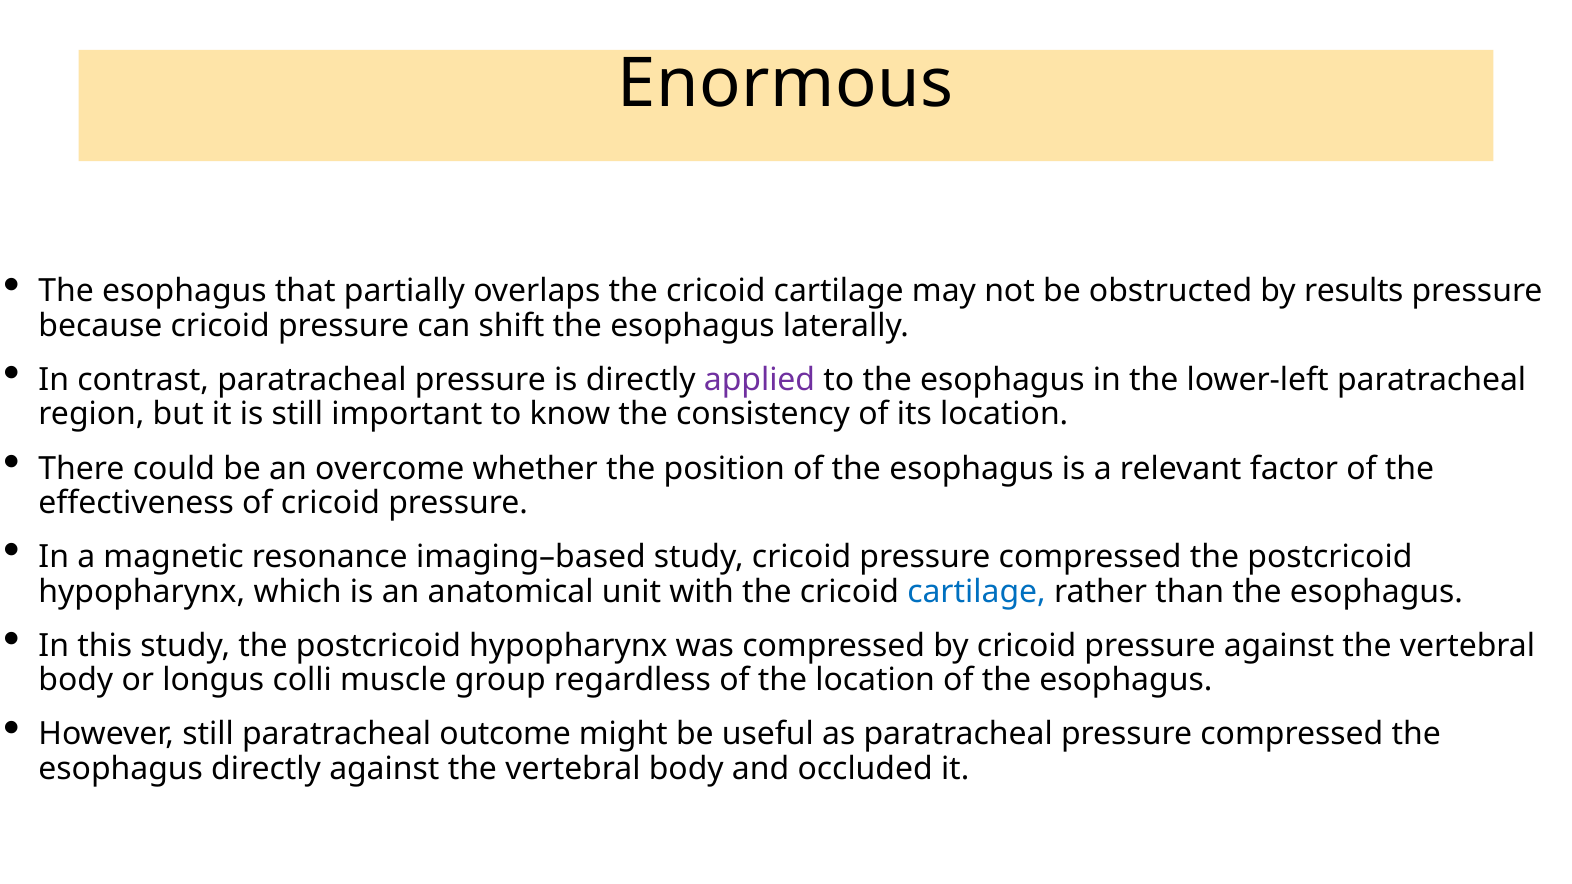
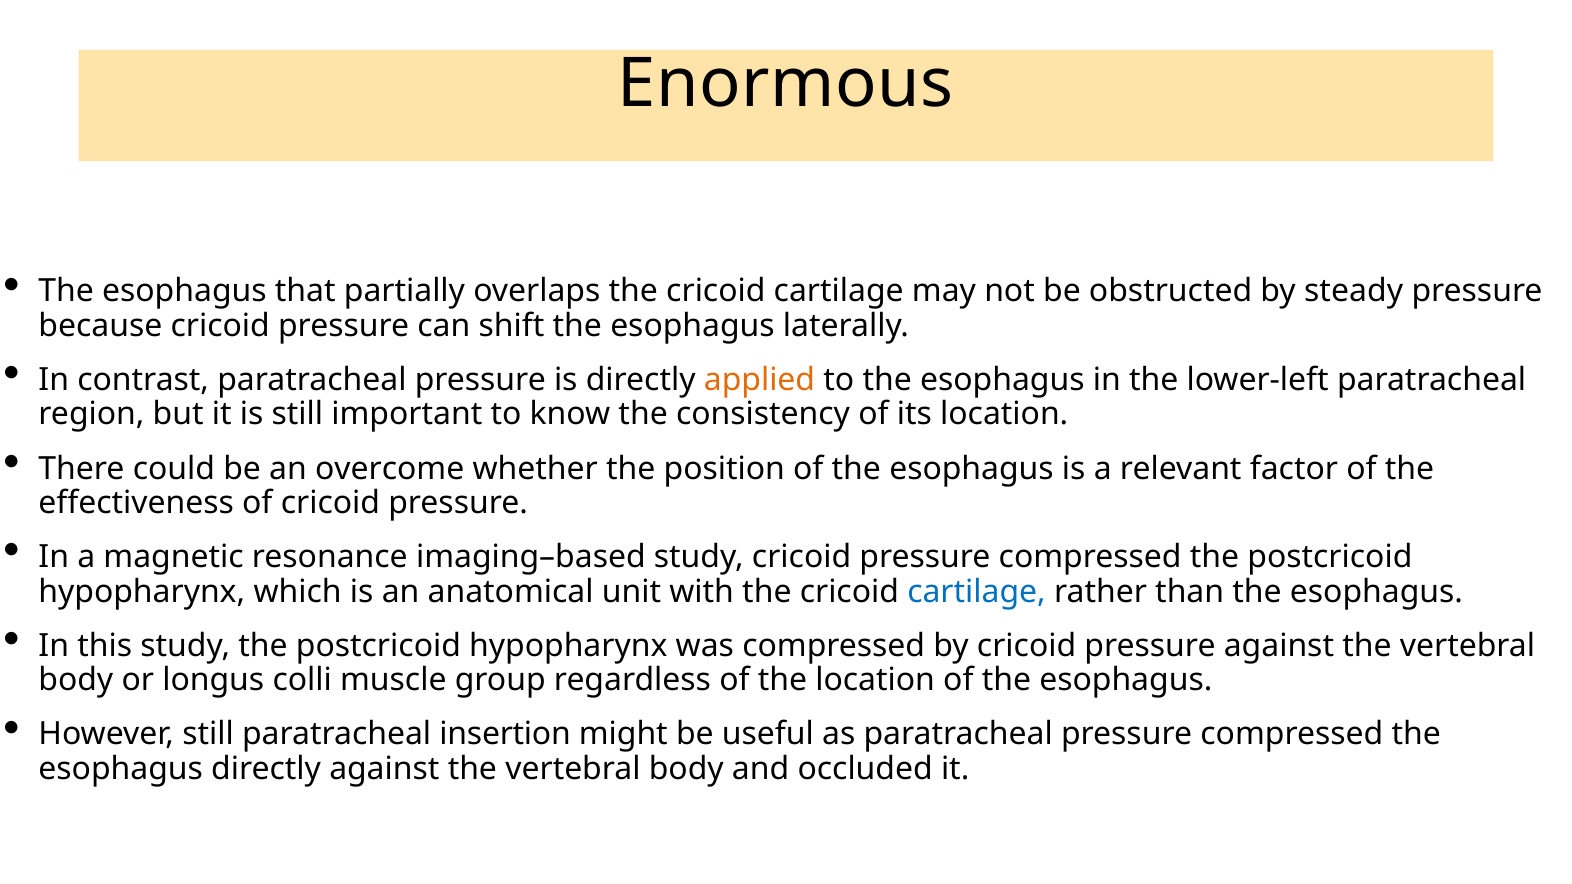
results: results -> steady
applied colour: purple -> orange
outcome: outcome -> insertion
